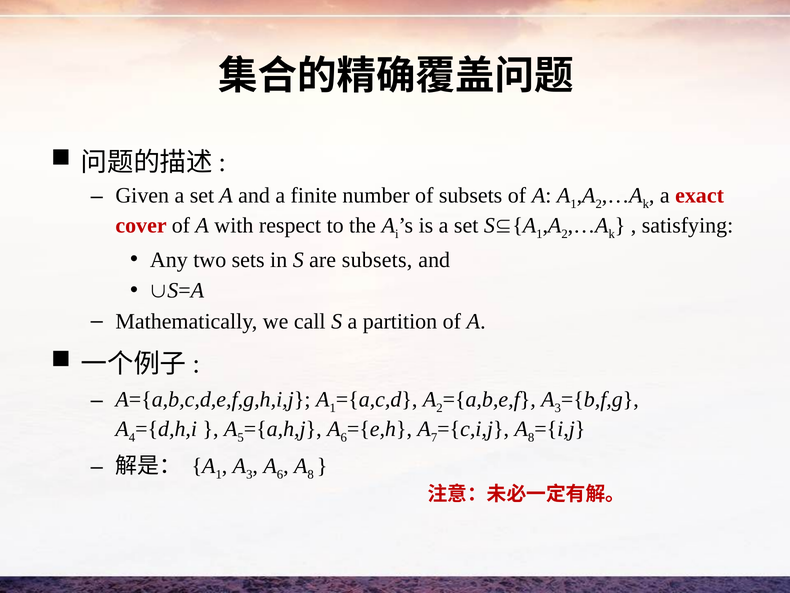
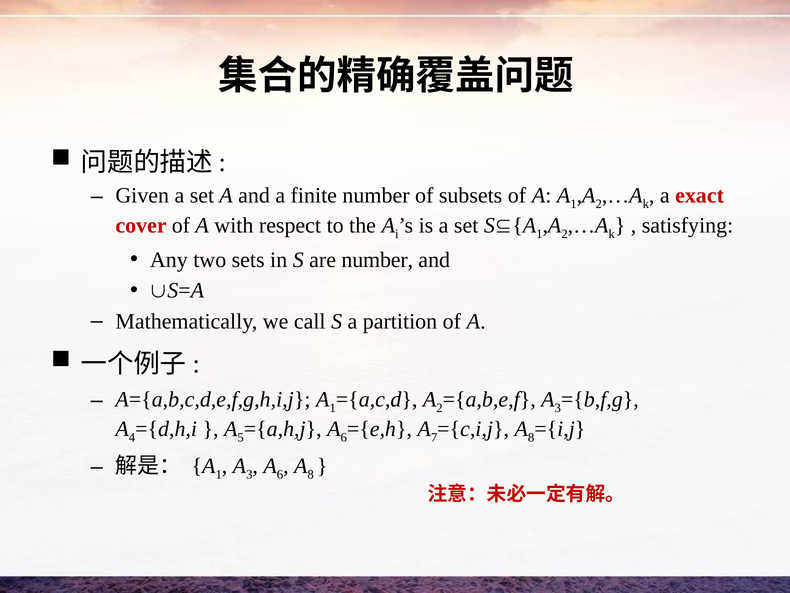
are subsets: subsets -> number
